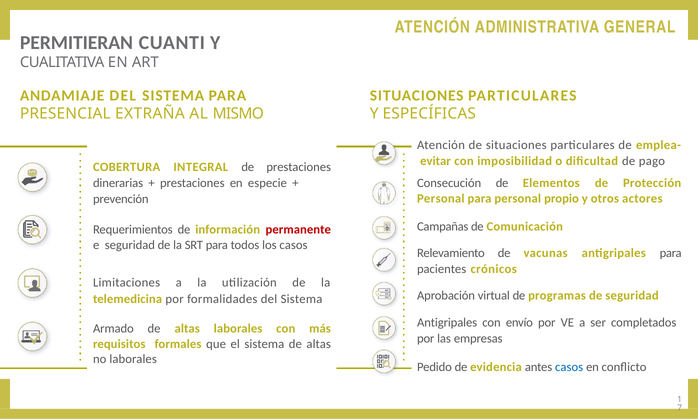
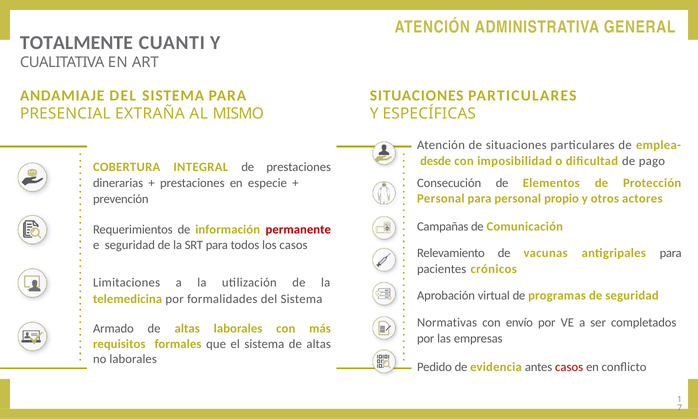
PERMITIERAN: PERMITIERAN -> TOTALMENTE
evitar: evitar -> desde
Antigripales at (447, 322): Antigripales -> Normativas
casos at (569, 367) colour: blue -> red
